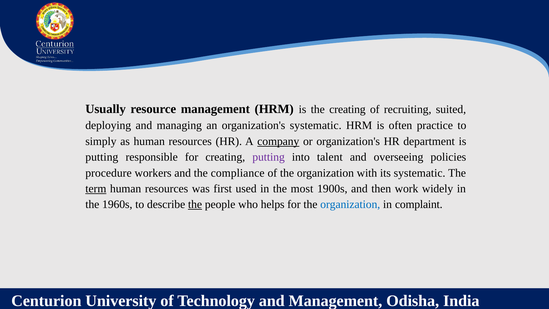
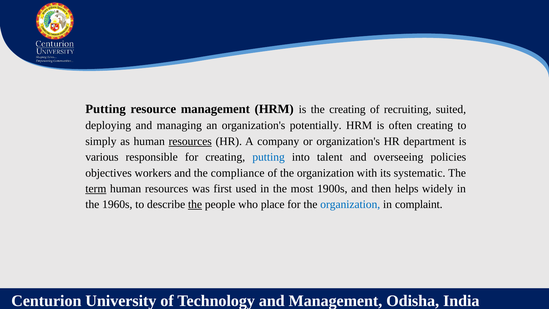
Usually at (106, 109): Usually -> Putting
organization's systematic: systematic -> potentially
often practice: practice -> creating
resources at (190, 141) underline: none -> present
company underline: present -> none
putting at (102, 157): putting -> various
putting at (269, 157) colour: purple -> blue
procedure: procedure -> objectives
work: work -> helps
helps: helps -> place
